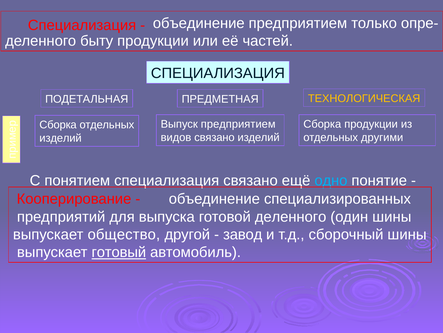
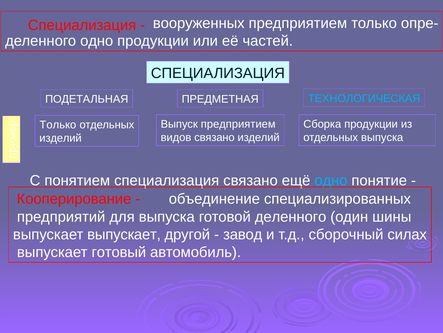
объединение at (199, 23): объединение -> вооруженных
деленного быту: быту -> одно
ТЕХНОЛОГИЧЕСКАЯ colour: yellow -> light blue
Сборка at (58, 125): Сборка -> Только
отдельных другими: другими -> выпуска
выпускает общество: общество -> выпускает
сборочный шины: шины -> силах
готовый underline: present -> none
